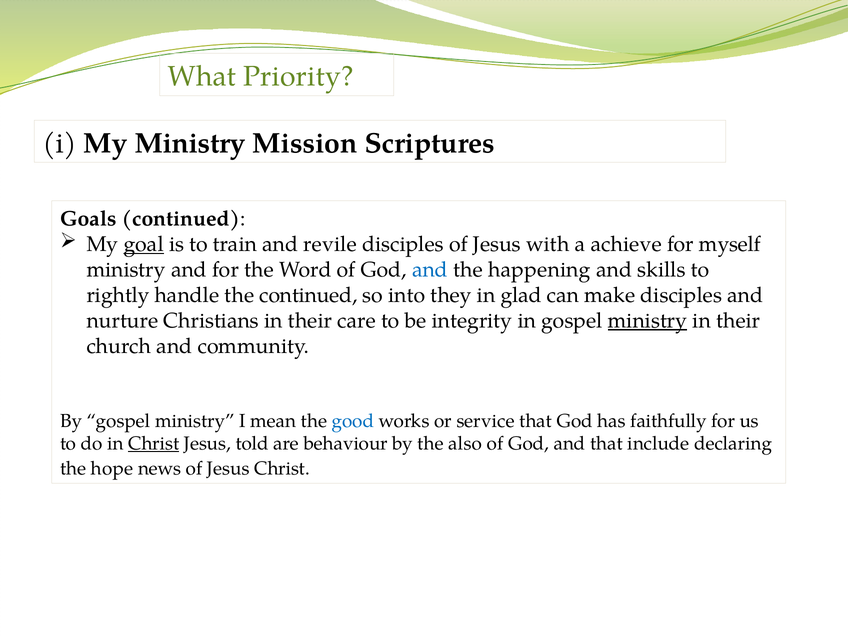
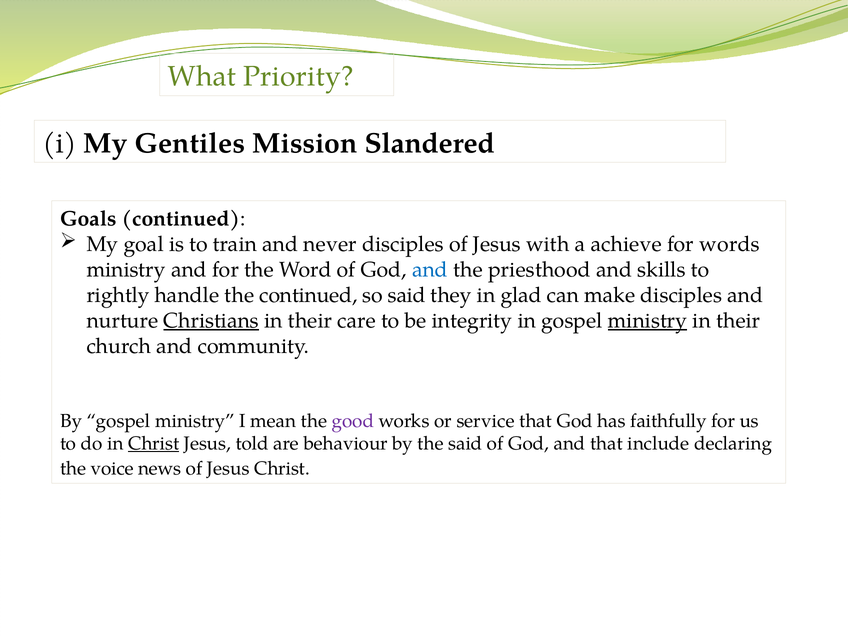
My Ministry: Ministry -> Gentiles
Scriptures: Scriptures -> Slandered
goal underline: present -> none
revile: revile -> never
myself: myself -> words
happening: happening -> priesthood
so into: into -> said
Christians underline: none -> present
good colour: blue -> purple
the also: also -> said
hope: hope -> voice
